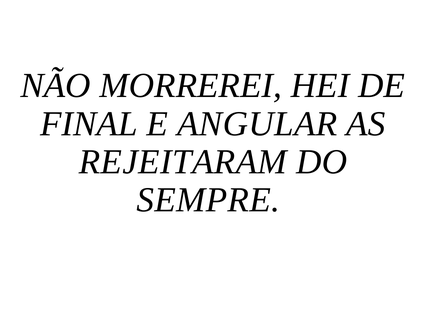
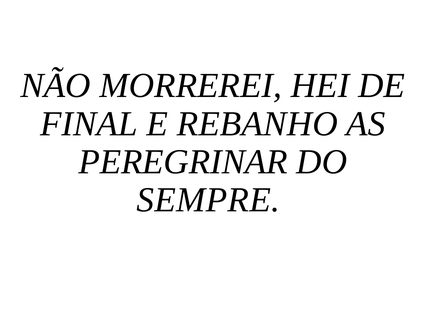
ANGULAR: ANGULAR -> REBANHO
REJEITARAM: REJEITARAM -> PEREGRINAR
